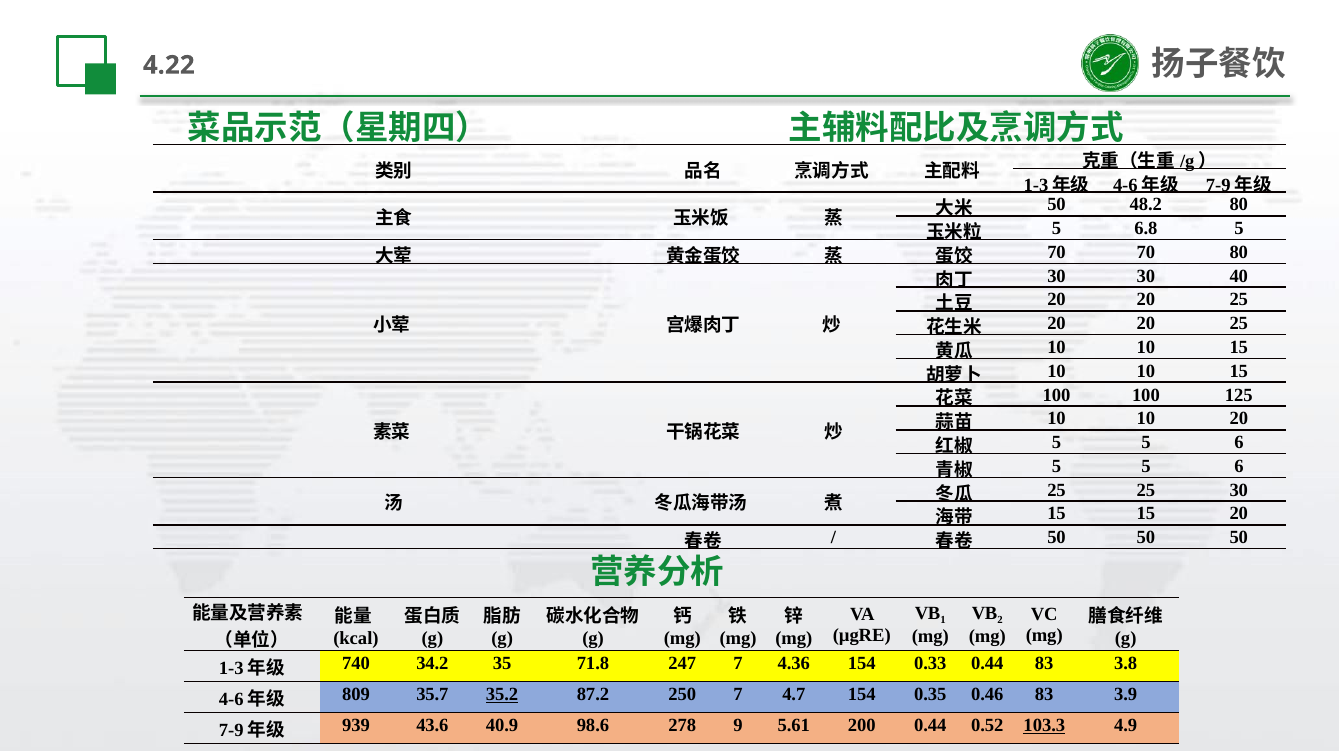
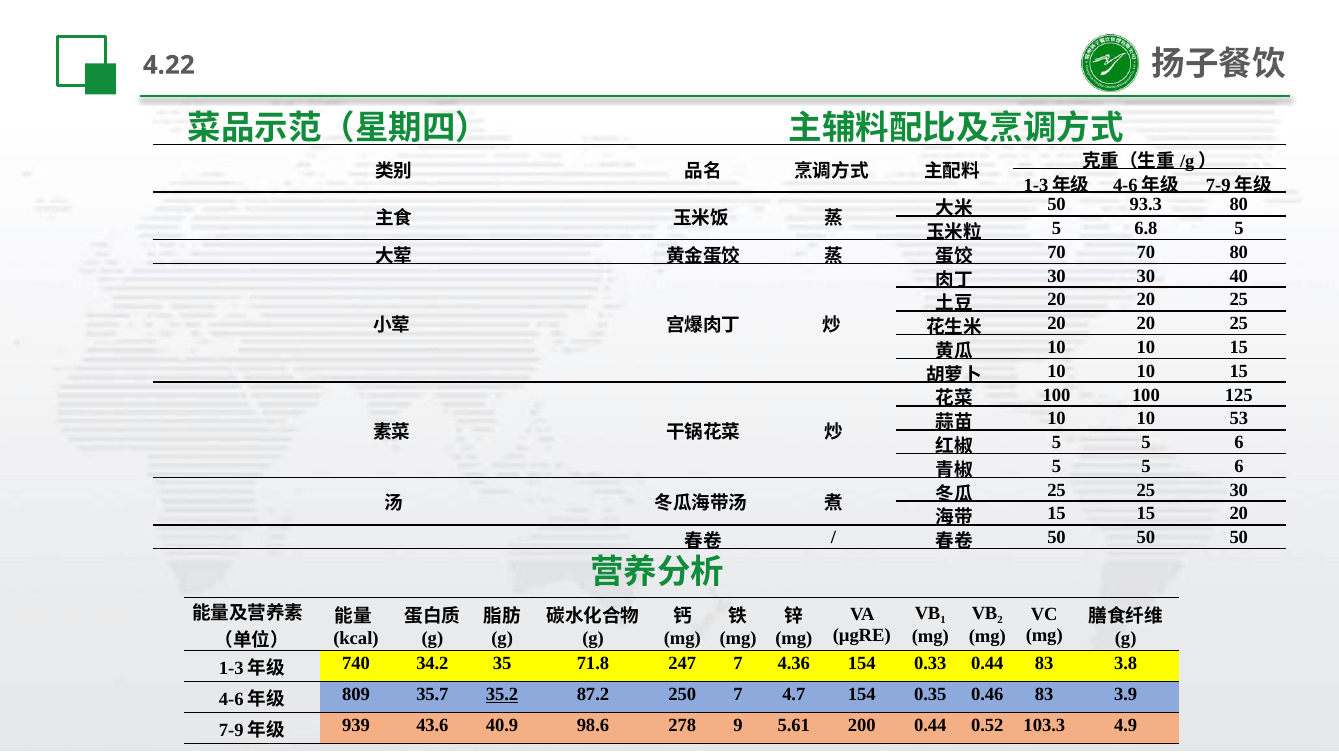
48.2: 48.2 -> 93.3
10 20: 20 -> 53
103.3 underline: present -> none
